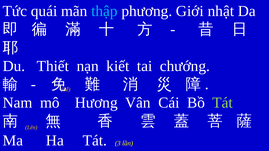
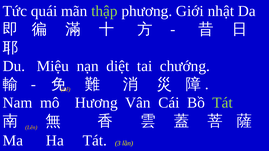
thập colour: light blue -> light green
Thiết: Thiết -> Miệu
kiết: kiết -> diệt
